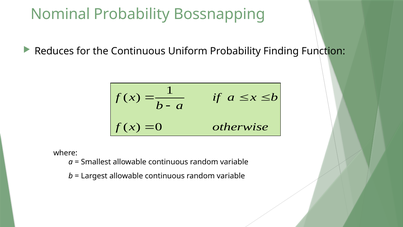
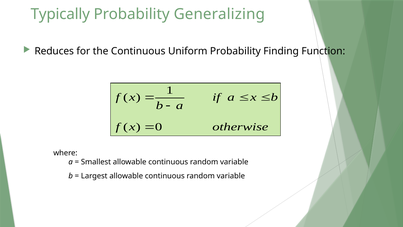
Nominal: Nominal -> Typically
Bossnapping: Bossnapping -> Generalizing
